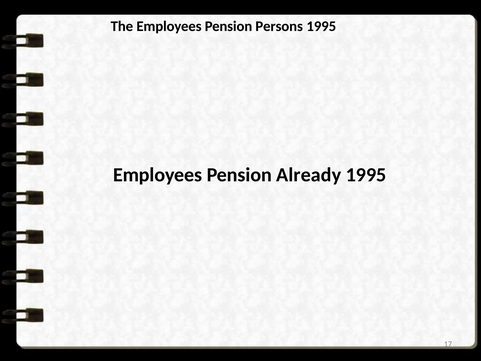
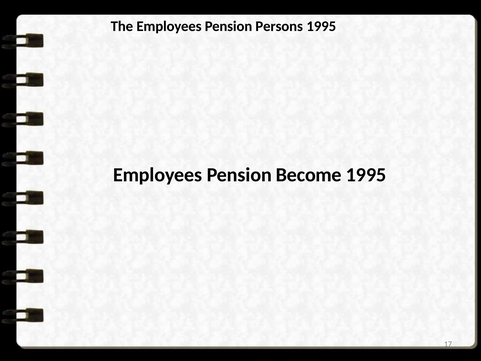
Already: Already -> Become
